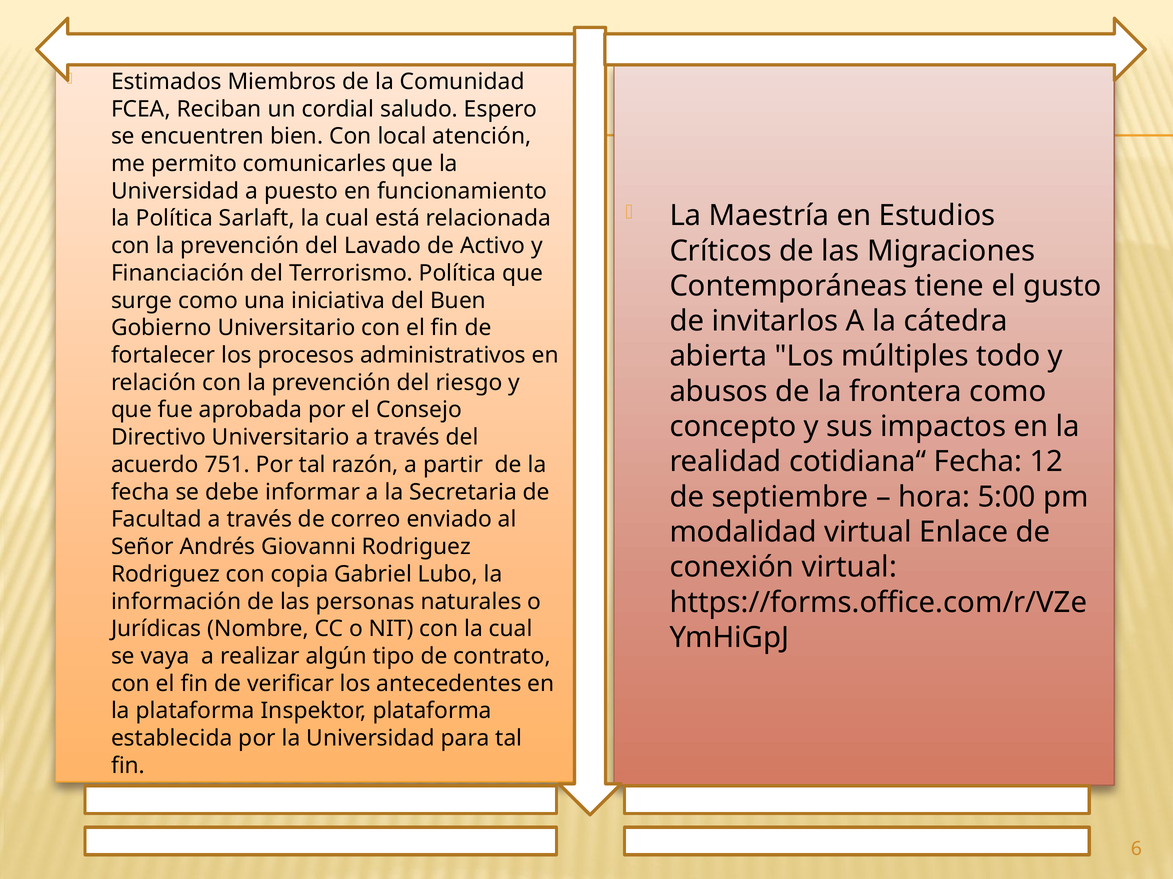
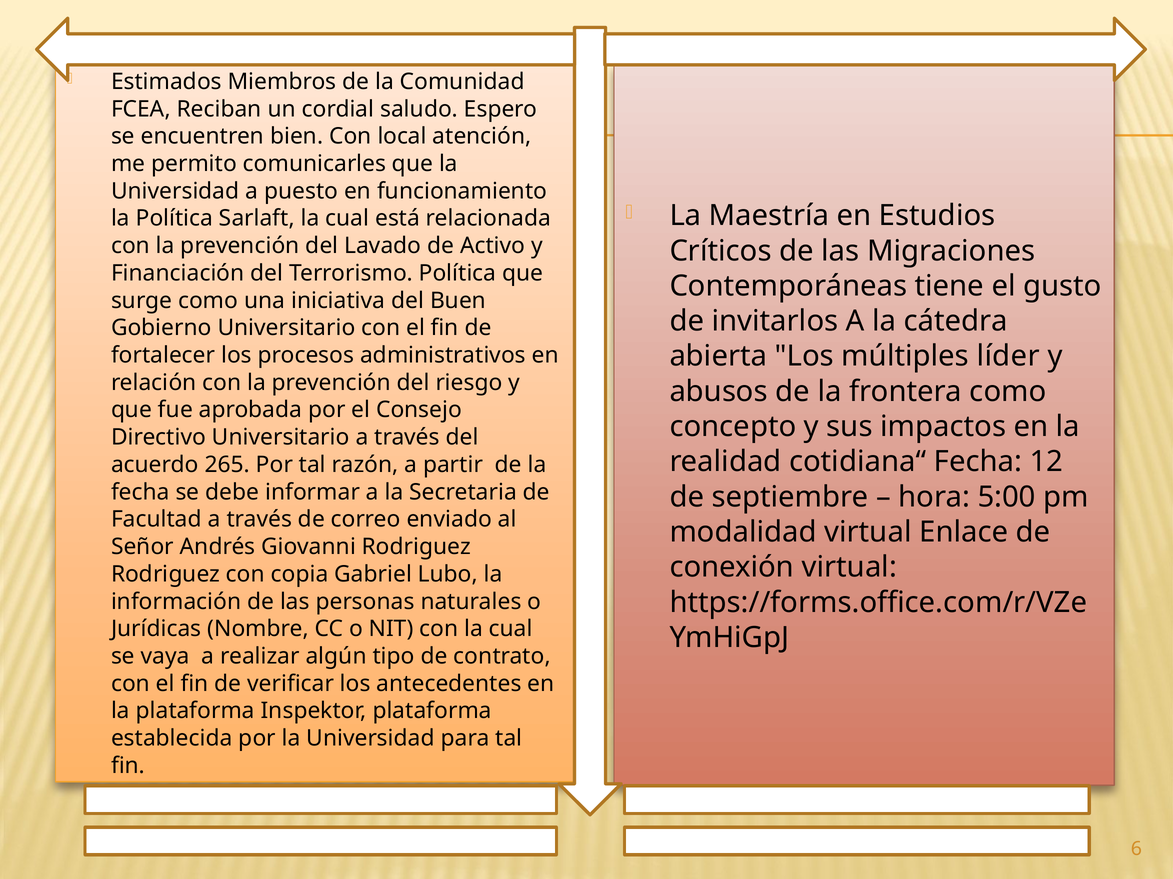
todo: todo -> líder
751: 751 -> 265
